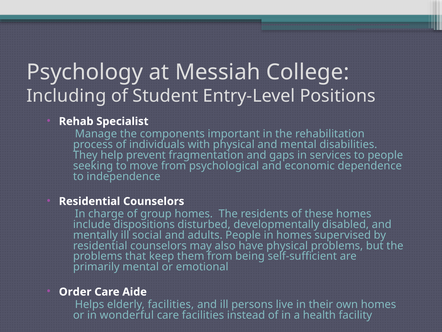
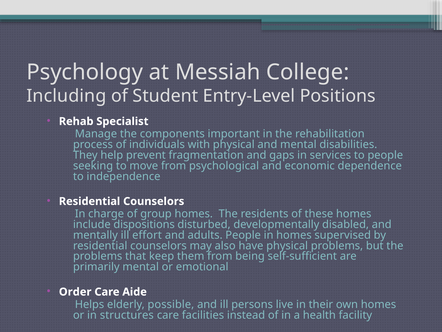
social: social -> effort
elderly facilities: facilities -> possible
wonderful: wonderful -> structures
